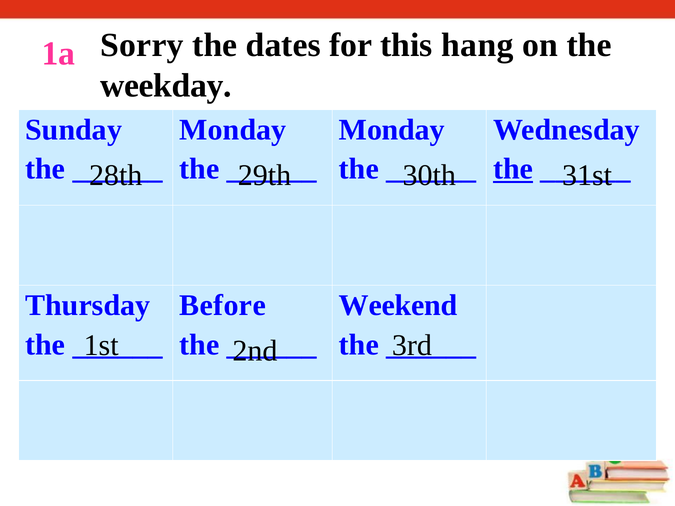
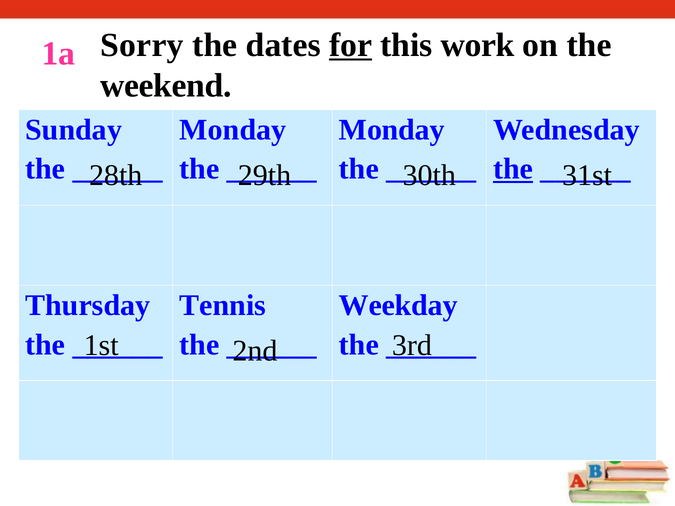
for underline: none -> present
hang: hang -> work
weekday: weekday -> weekend
Before: Before -> Tennis
Weekend: Weekend -> Weekday
